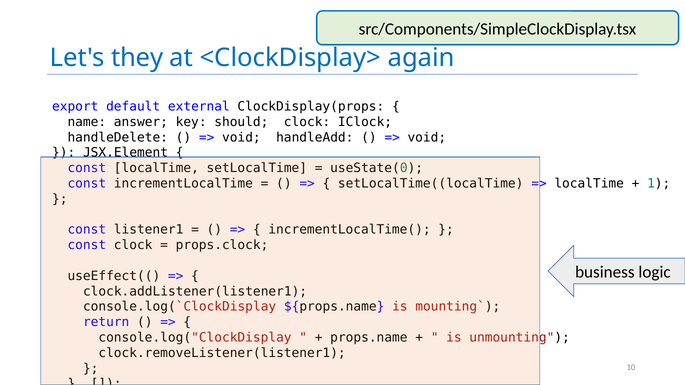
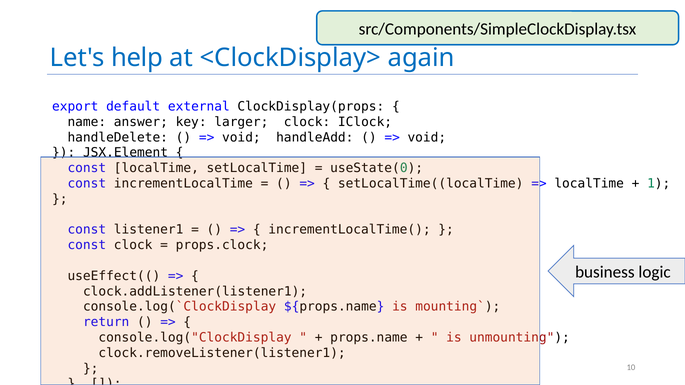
they: they -> help
should: should -> larger
